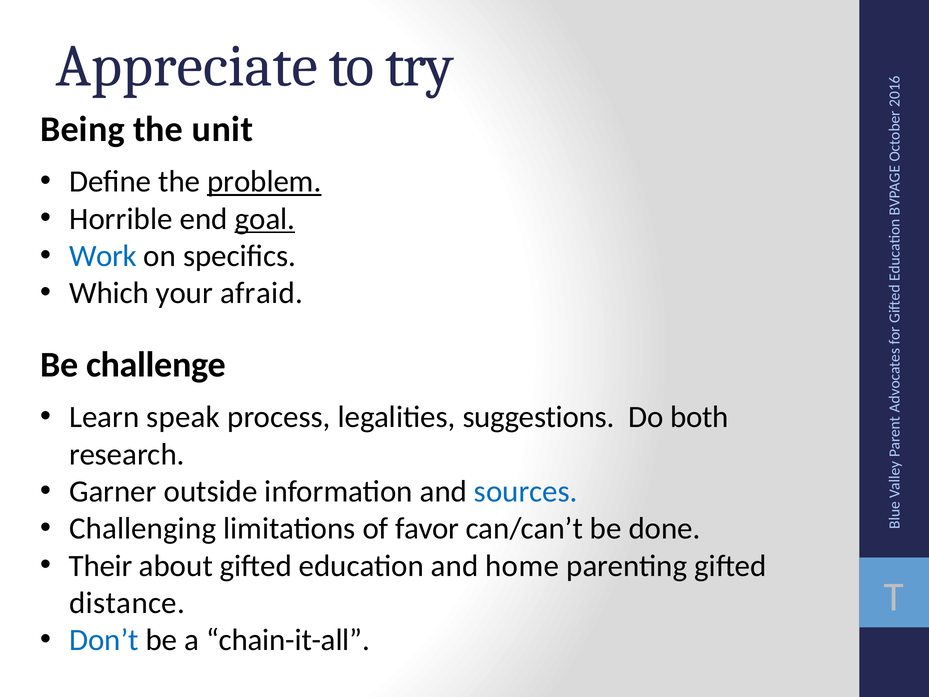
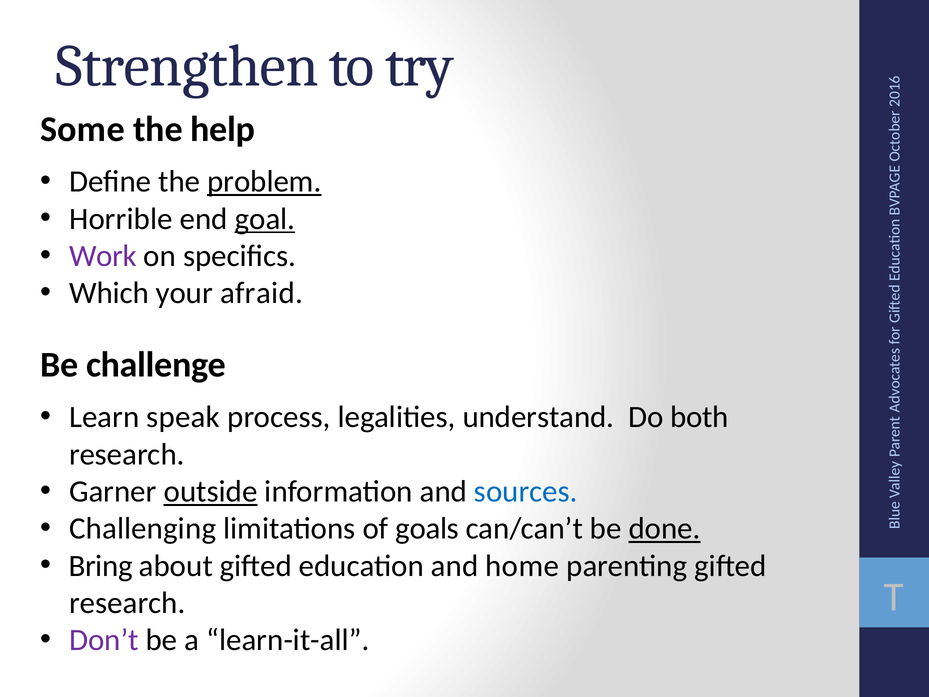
Appreciate: Appreciate -> Strengthen
Being: Being -> Some
unit: unit -> help
Work colour: blue -> purple
suggestions: suggestions -> understand
outside underline: none -> present
favor: favor -> goals
done underline: none -> present
Their: Their -> Bring
distance at (127, 603): distance -> research
Don’t colour: blue -> purple
chain-it-all: chain-it-all -> learn-it-all
